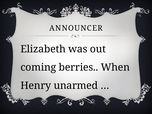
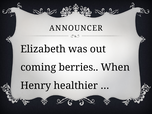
unarmed: unarmed -> healthier
